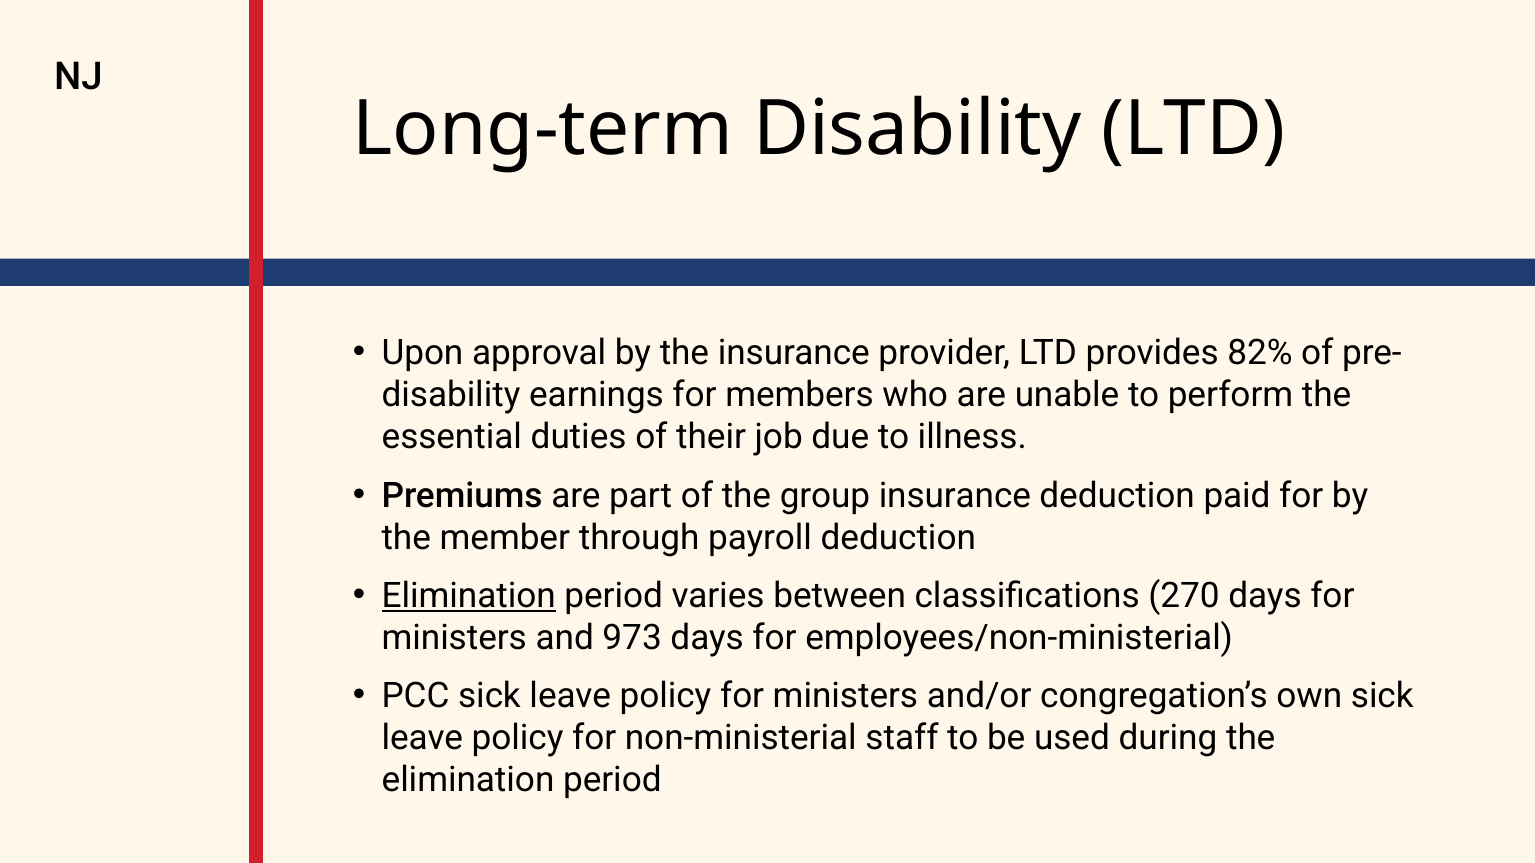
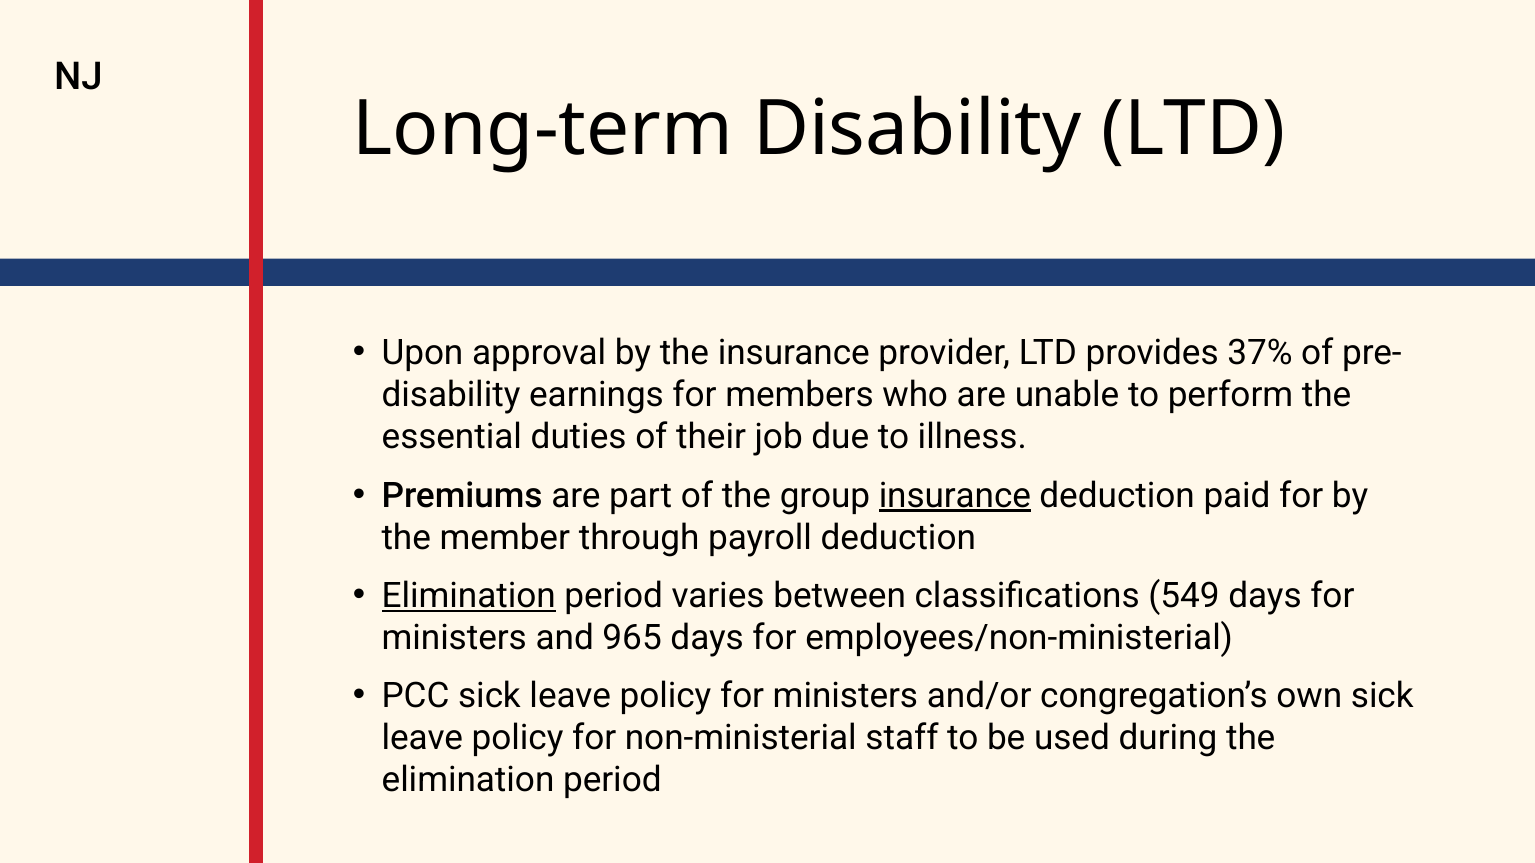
82%: 82% -> 37%
insurance at (955, 496) underline: none -> present
270: 270 -> 549
973: 973 -> 965
